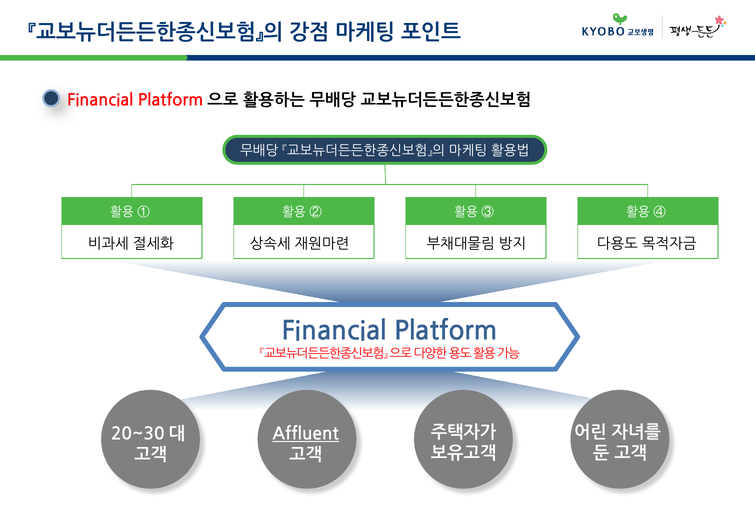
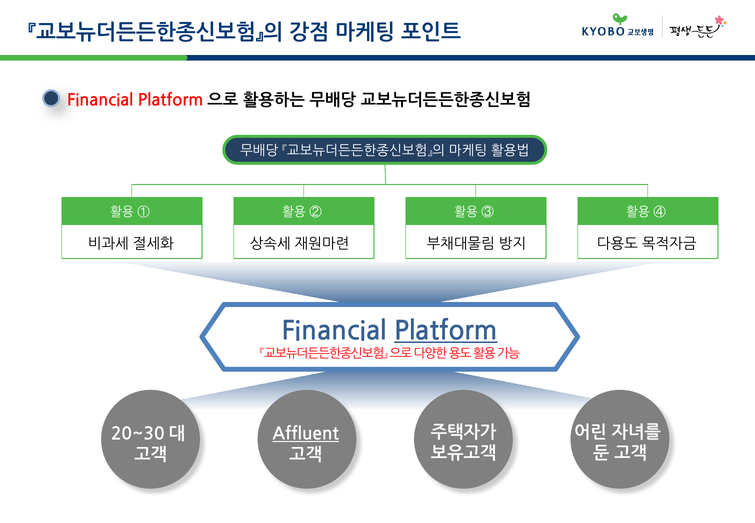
Platform underline: none -> present
